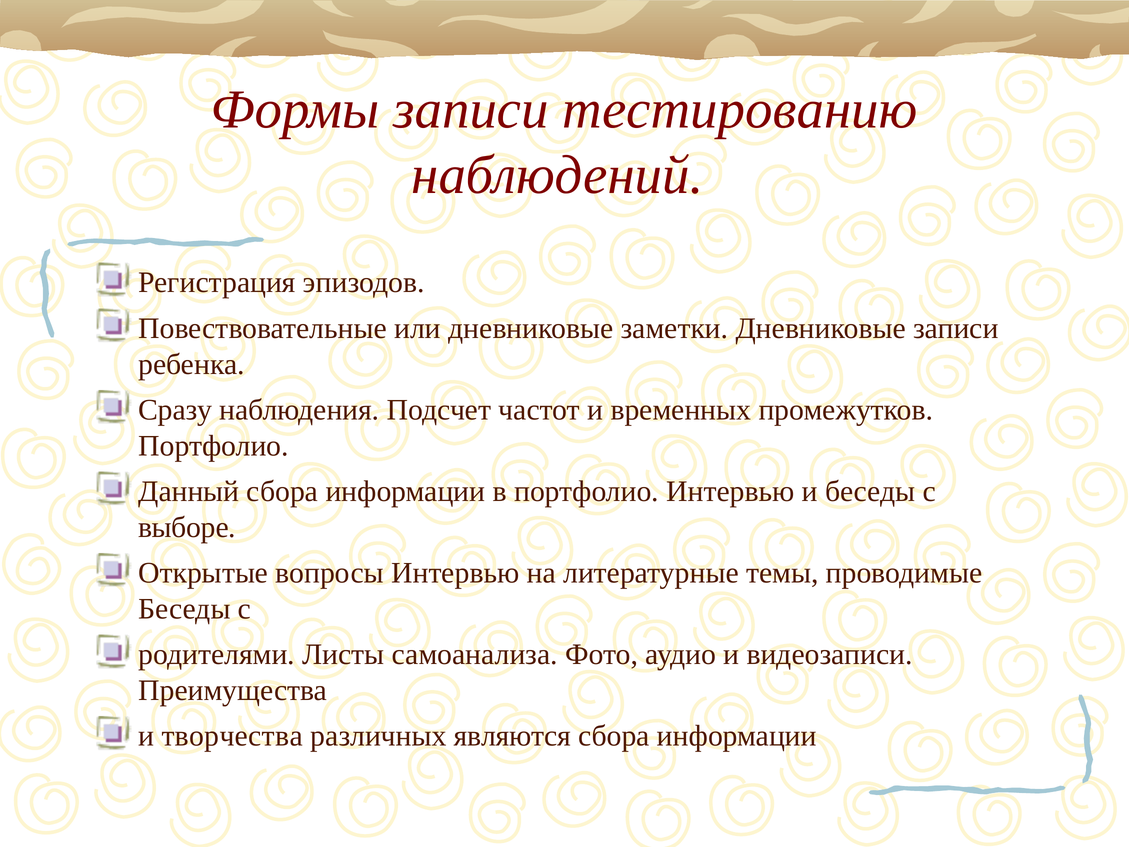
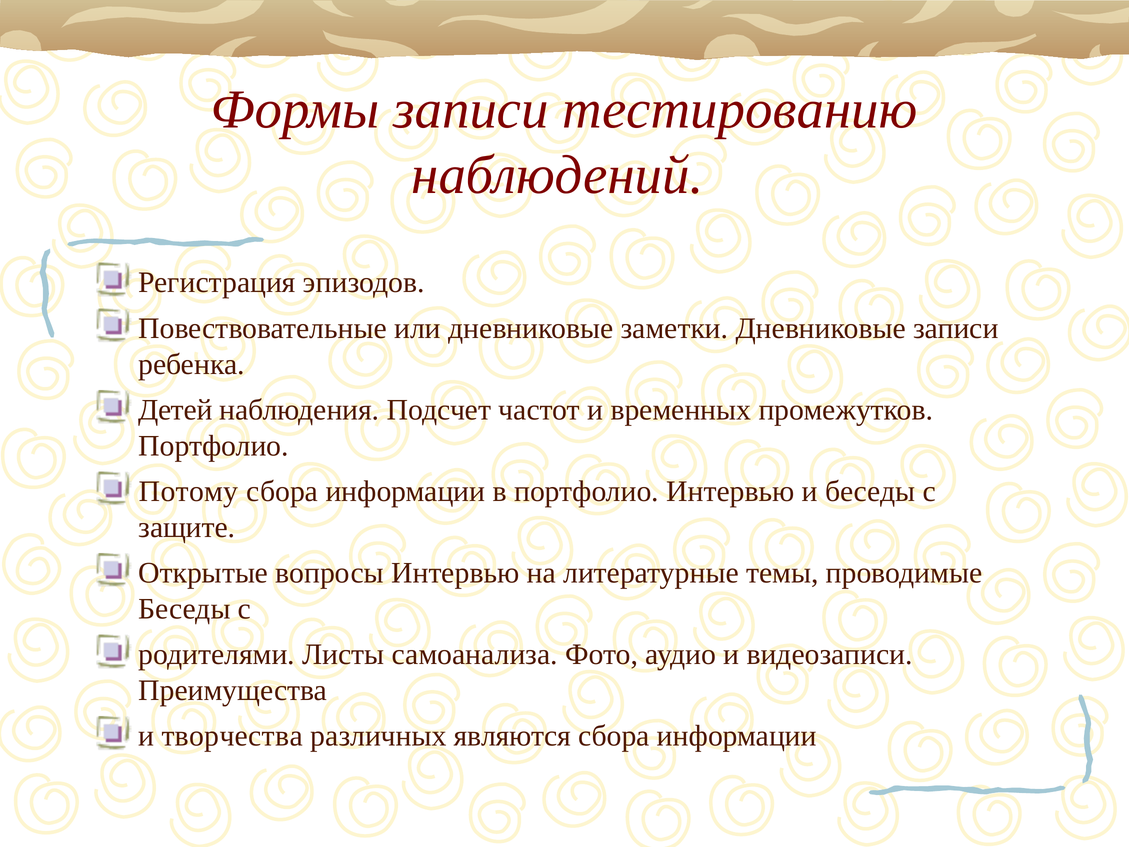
Сразу: Сразу -> Детей
Данный: Данный -> Потому
выборе: выборе -> защите
